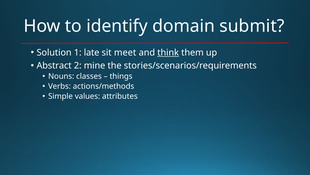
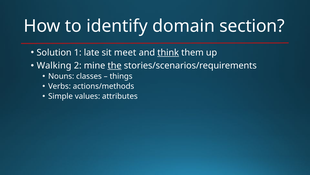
submit: submit -> section
Abstract: Abstract -> Walking
the underline: none -> present
